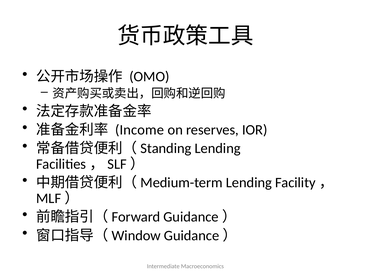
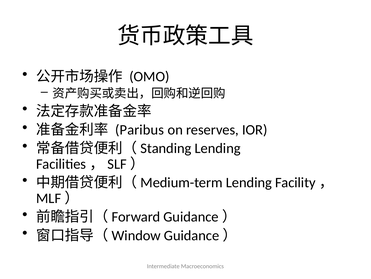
Income: Income -> Paribus
